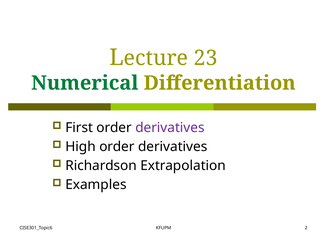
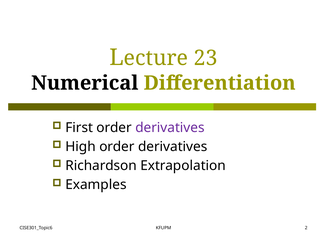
Numerical colour: green -> black
